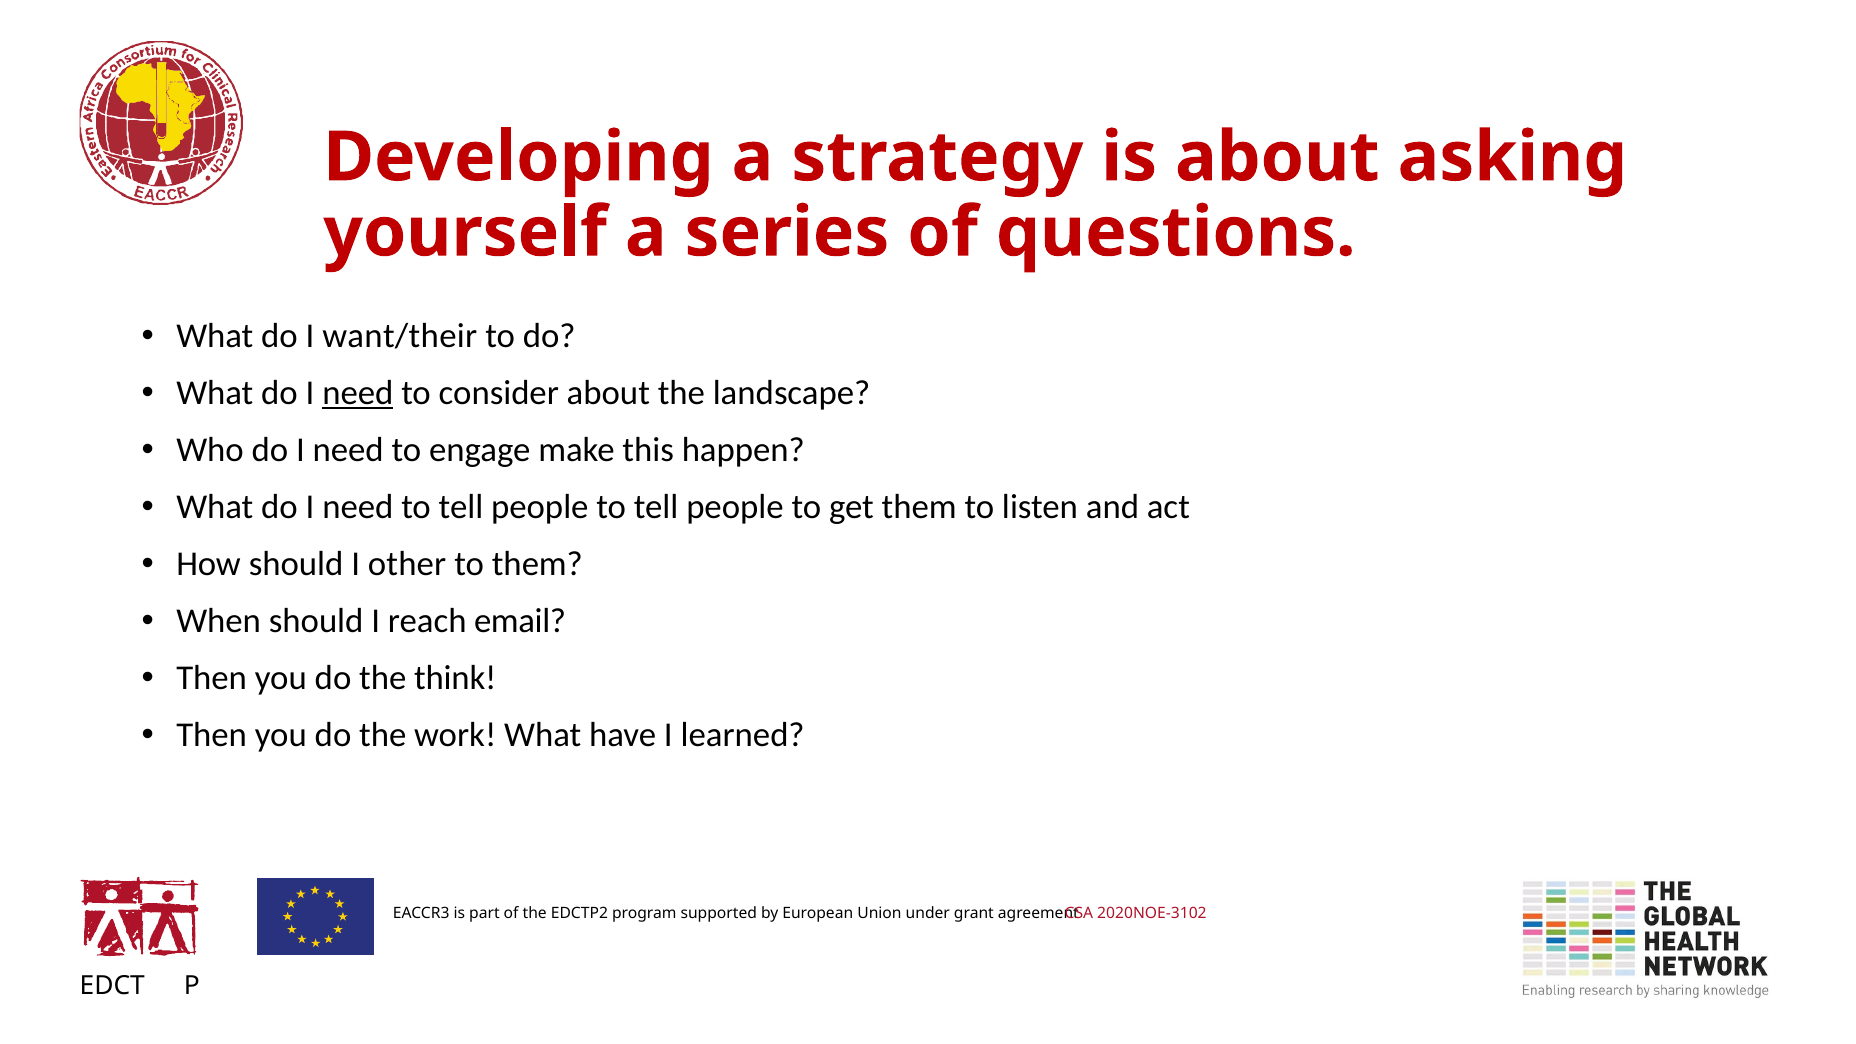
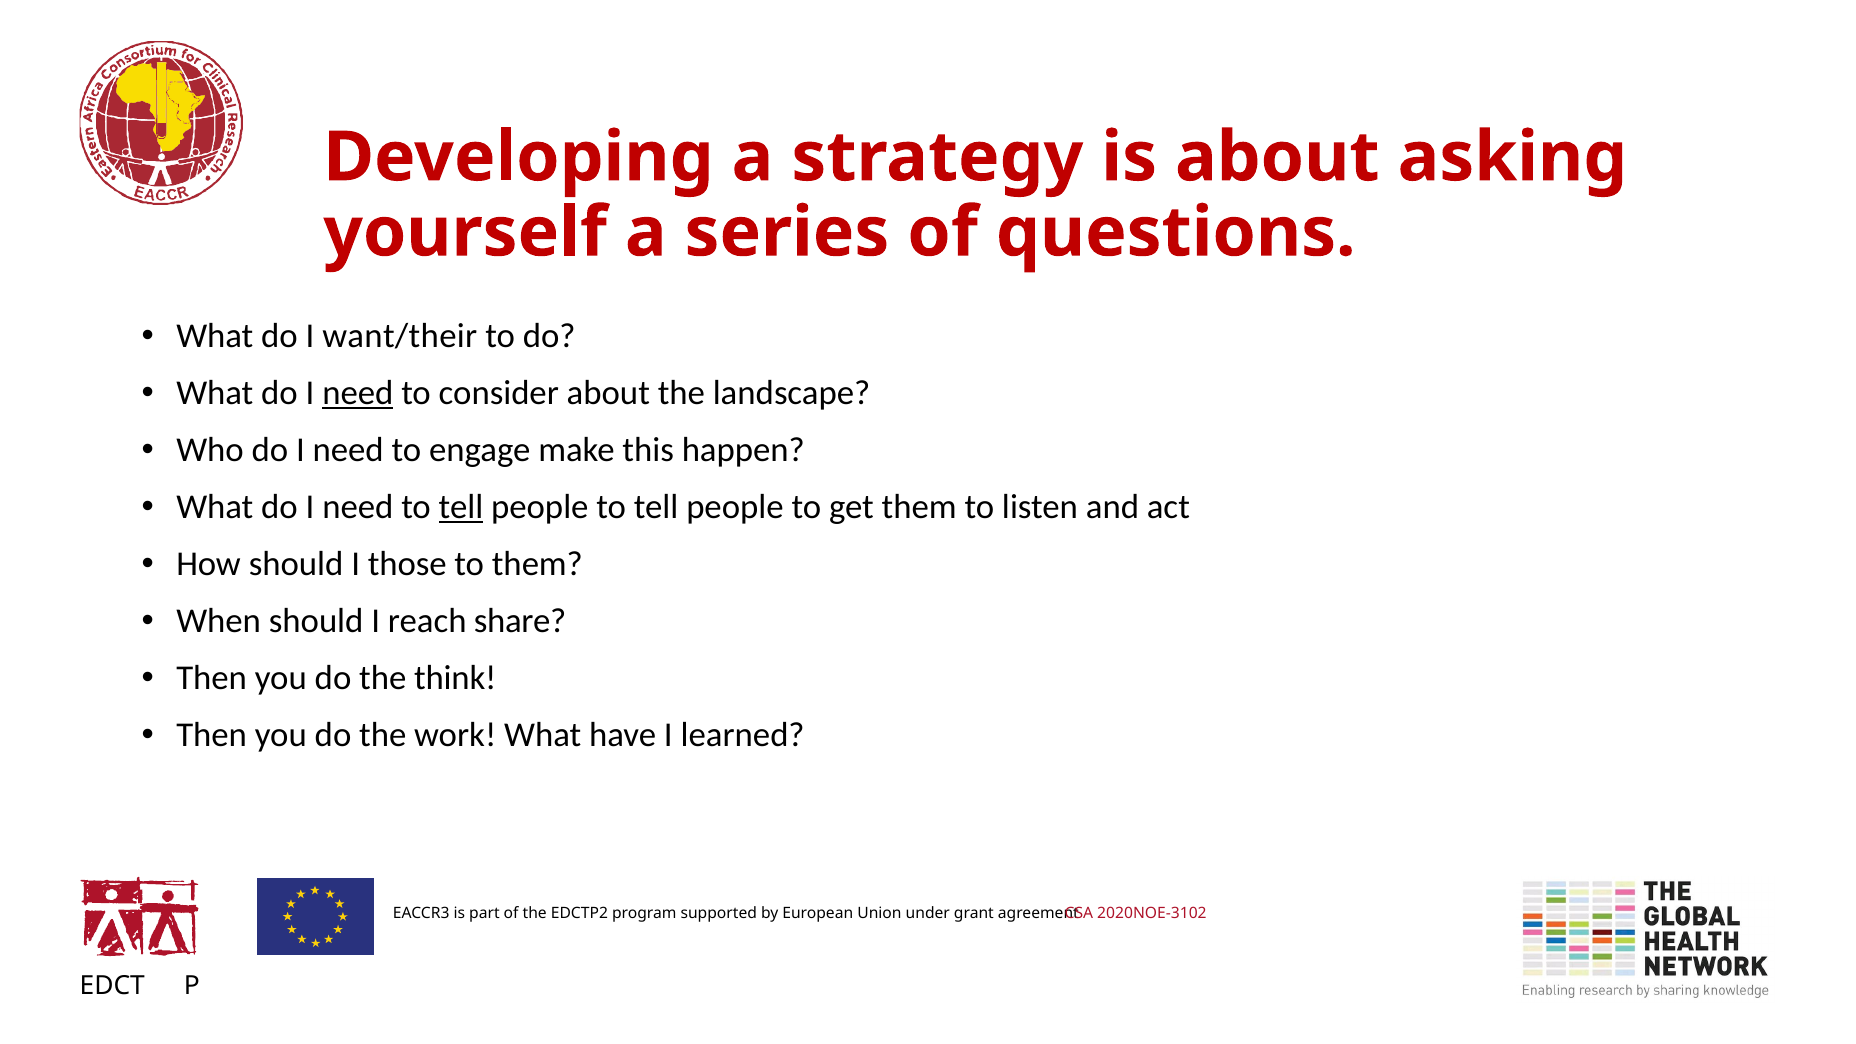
tell at (461, 507) underline: none -> present
other: other -> those
email: email -> share
